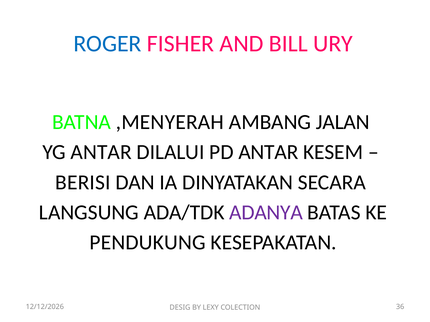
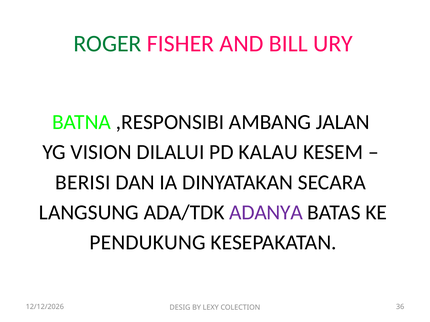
ROGER colour: blue -> green
,MENYERAH: ,MENYERAH -> ,RESPONSIBI
YG ANTAR: ANTAR -> VISION
PD ANTAR: ANTAR -> KALAU
